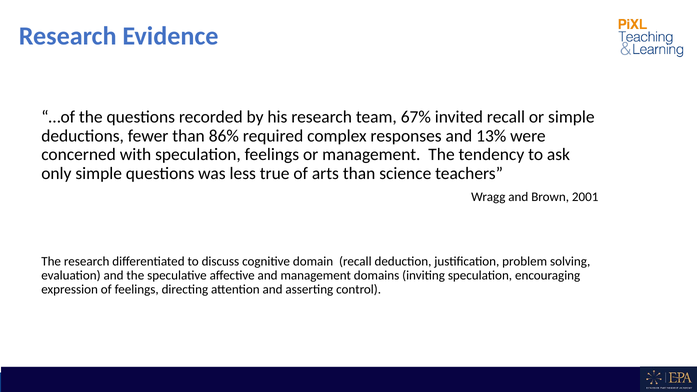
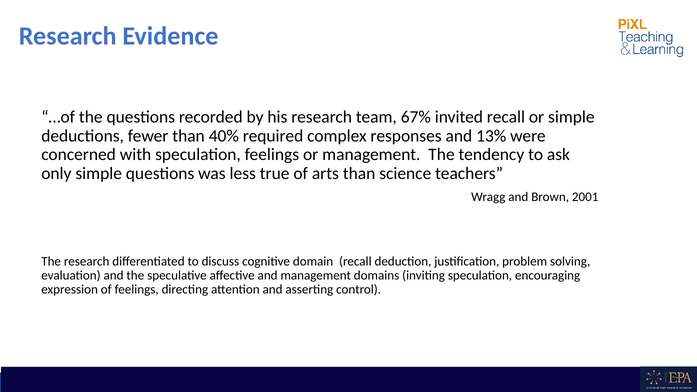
86%: 86% -> 40%
